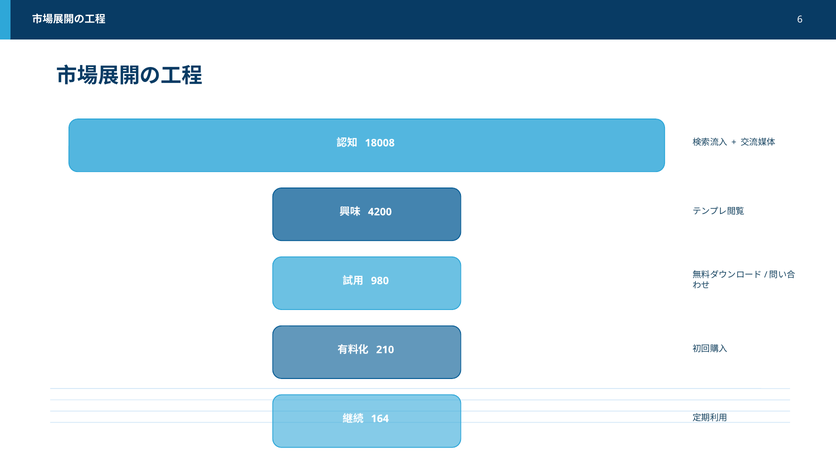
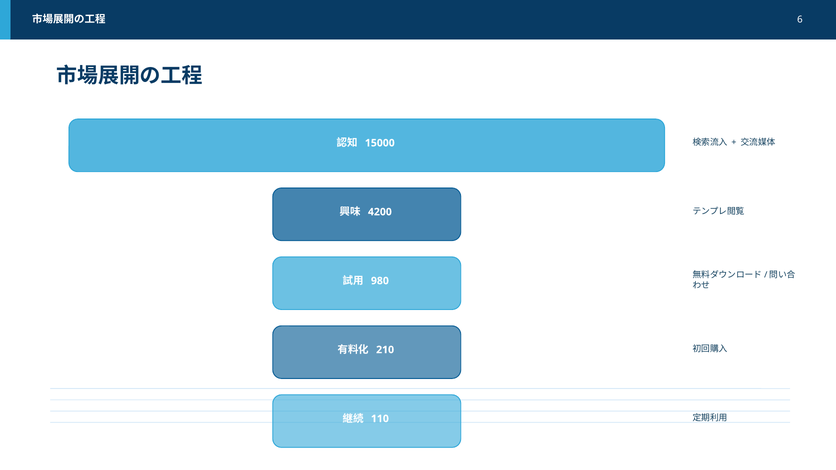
18008: 18008 -> 15000
164: 164 -> 110
